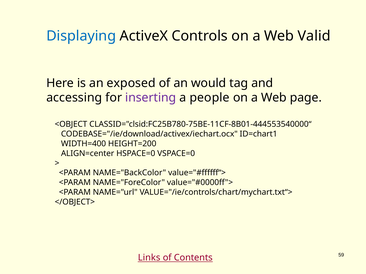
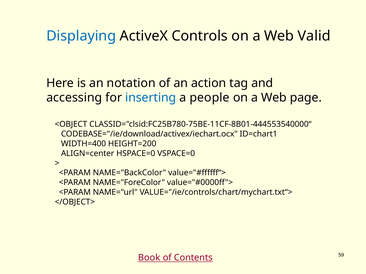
exposed: exposed -> notation
would: would -> action
inserting colour: purple -> blue
Links: Links -> Book
